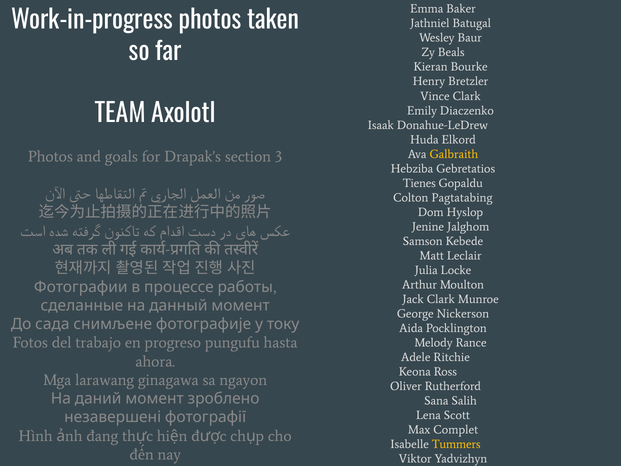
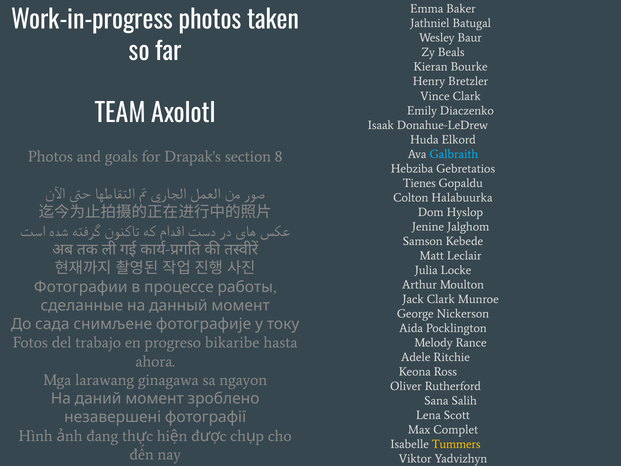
Galbraith colour: yellow -> light blue
3: 3 -> 8
Pagtatabing: Pagtatabing -> Halabuurka
pungufu: pungufu -> bikaribe
